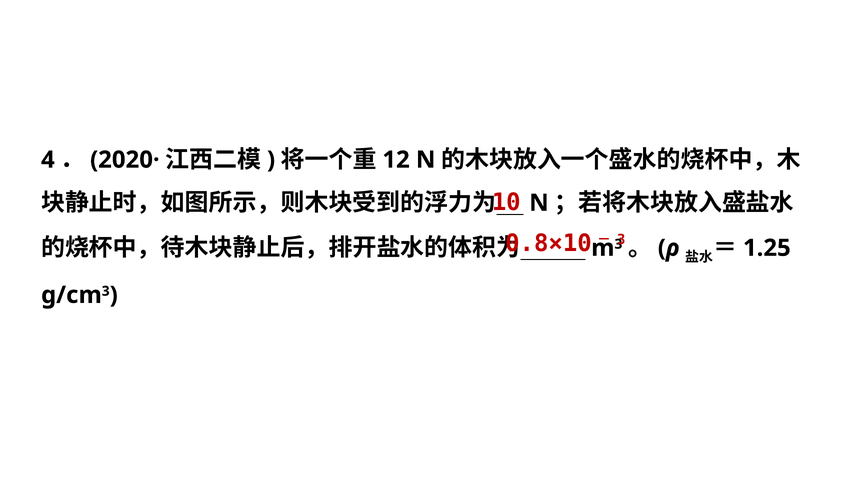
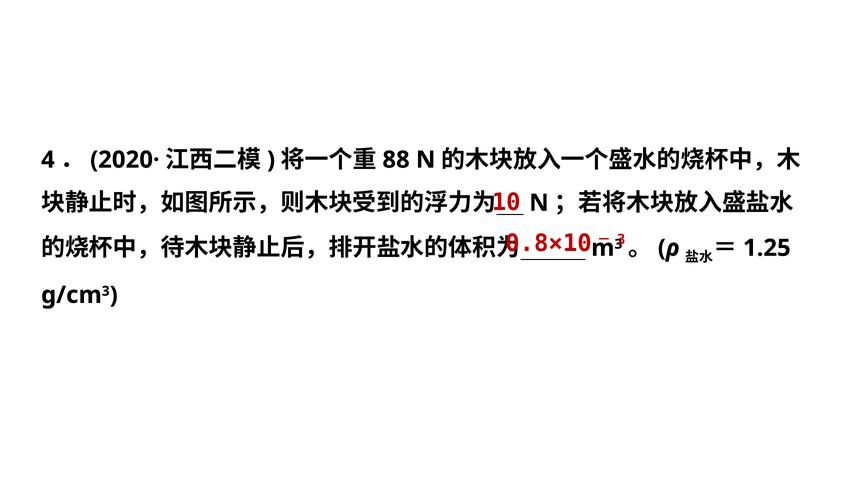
12: 12 -> 88
